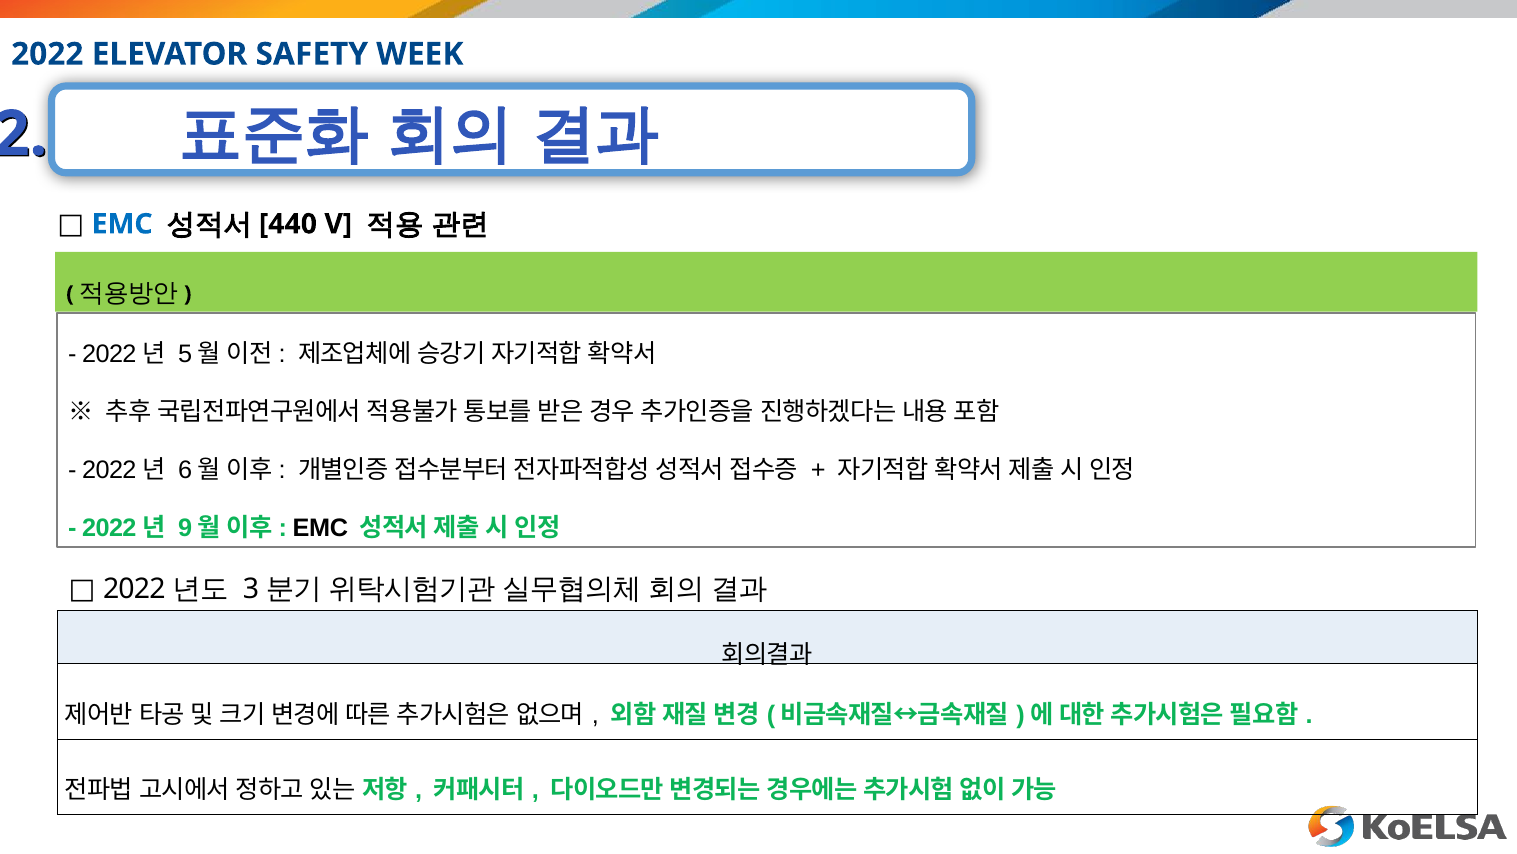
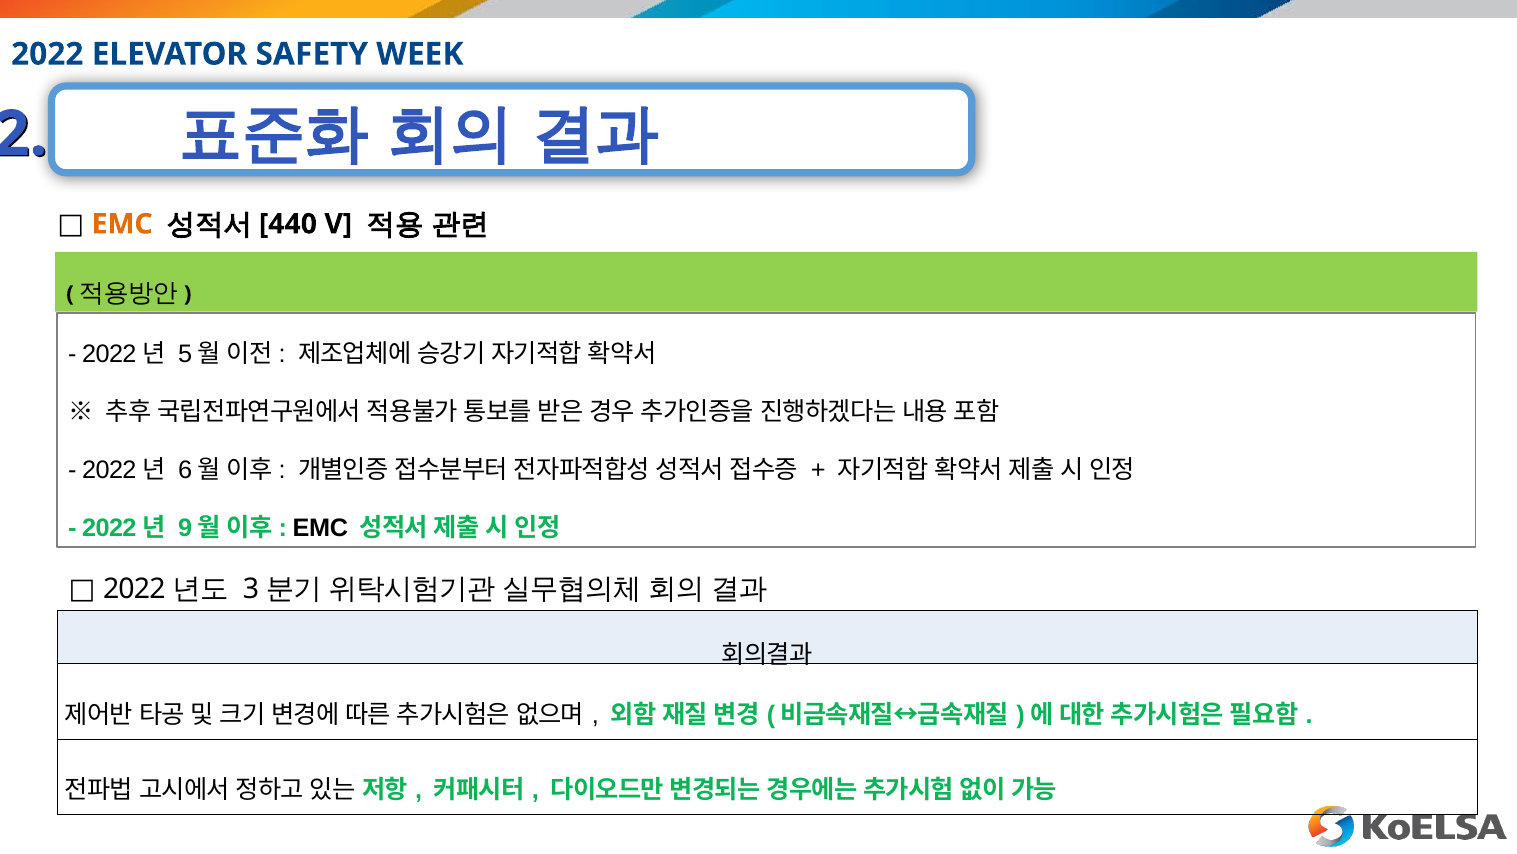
EMC at (122, 224) colour: blue -> orange
